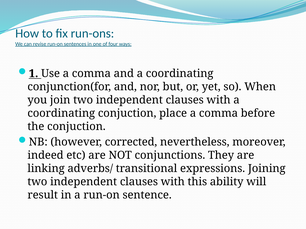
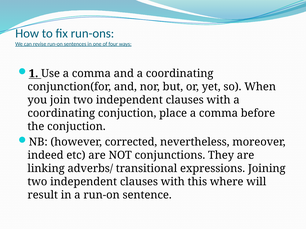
ability: ability -> where
